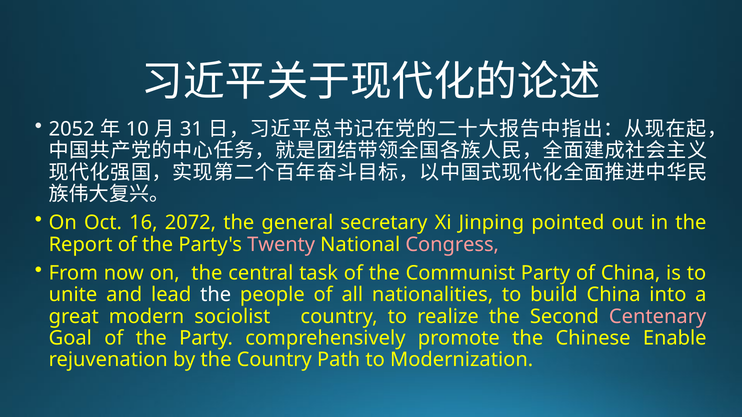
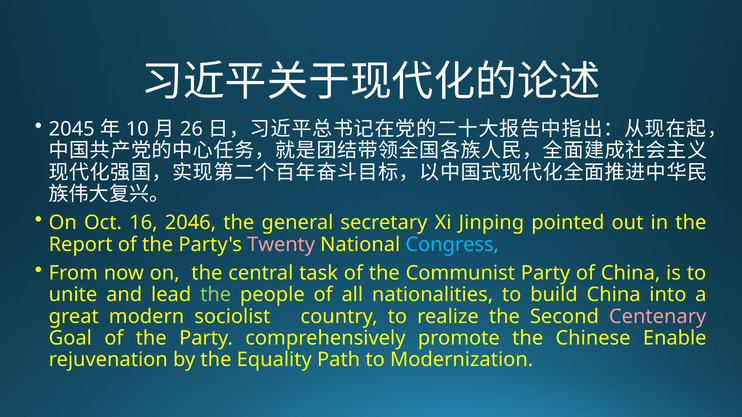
2052: 2052 -> 2045
31: 31 -> 26
2072: 2072 -> 2046
Congress colour: pink -> light blue
the at (216, 295) colour: white -> light green
the Country: Country -> Equality
